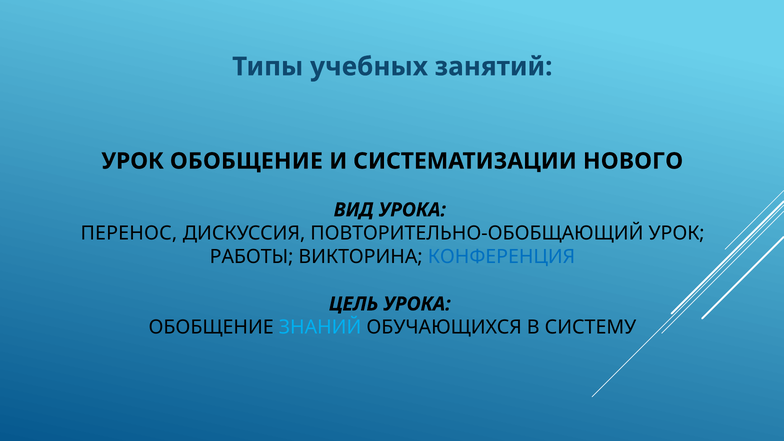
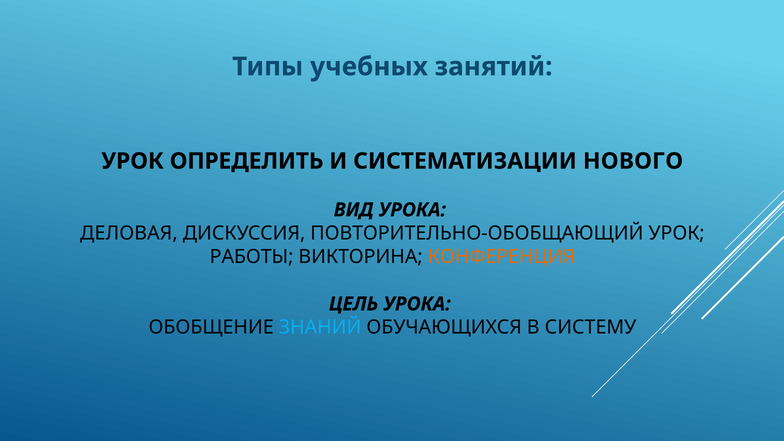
УРОК ОБОБЩЕНИЕ: ОБОБЩЕНИЕ -> ОПРЕДЕЛИТЬ
ПЕРЕНОС: ПЕРЕНОС -> ДЕЛОВАЯ
КОНФЕРЕНЦИЯ colour: blue -> orange
